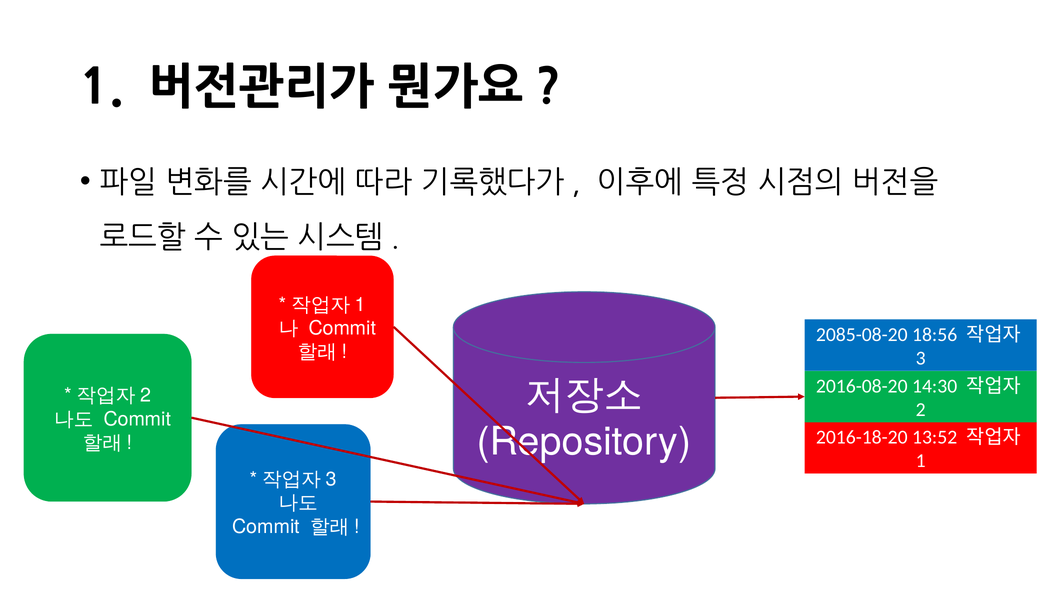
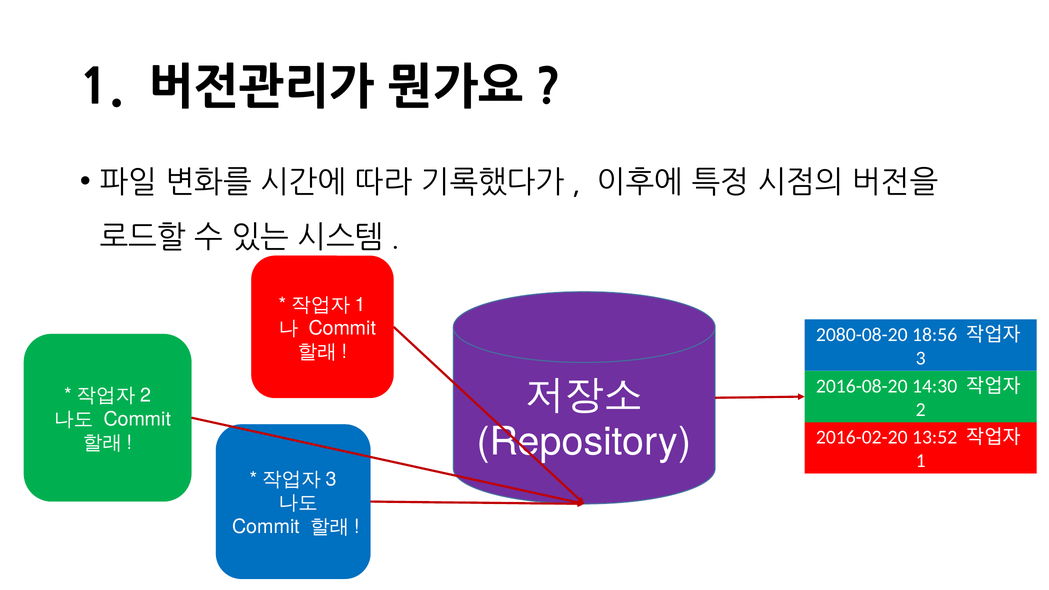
2085-08-20: 2085-08-20 -> 2080-08-20
2016-18-20: 2016-18-20 -> 2016-02-20
